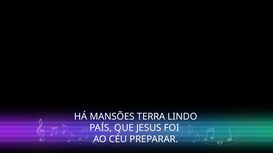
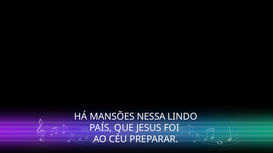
TERRA: TERRA -> NESSA
